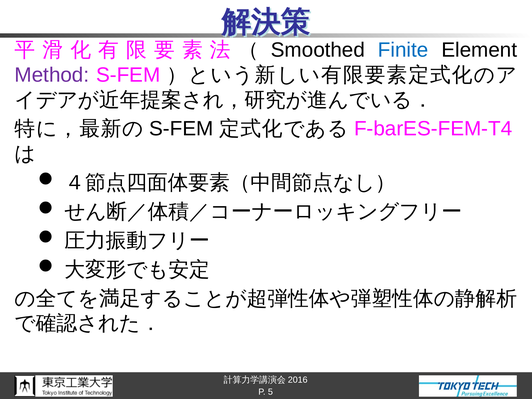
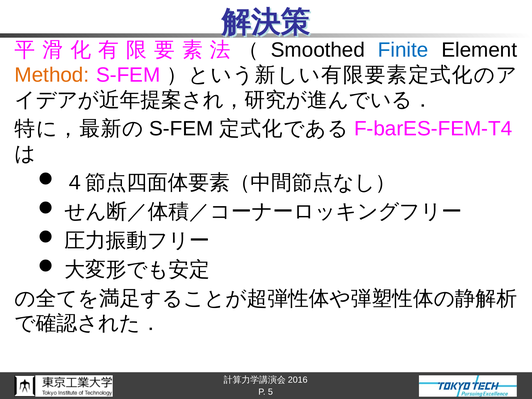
Method colour: purple -> orange
